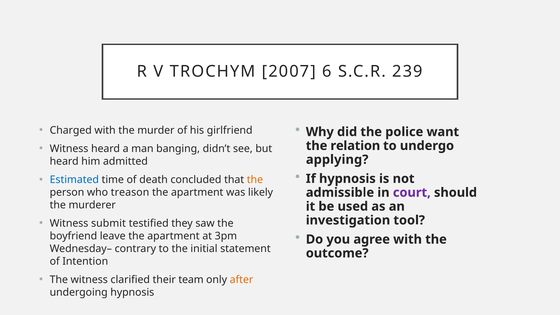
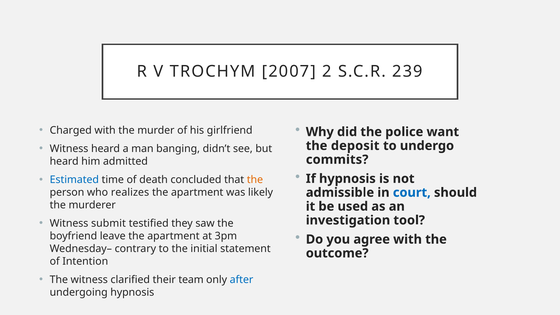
6: 6 -> 2
relation: relation -> deposit
applying: applying -> commits
treason: treason -> realizes
court colour: purple -> blue
after colour: orange -> blue
